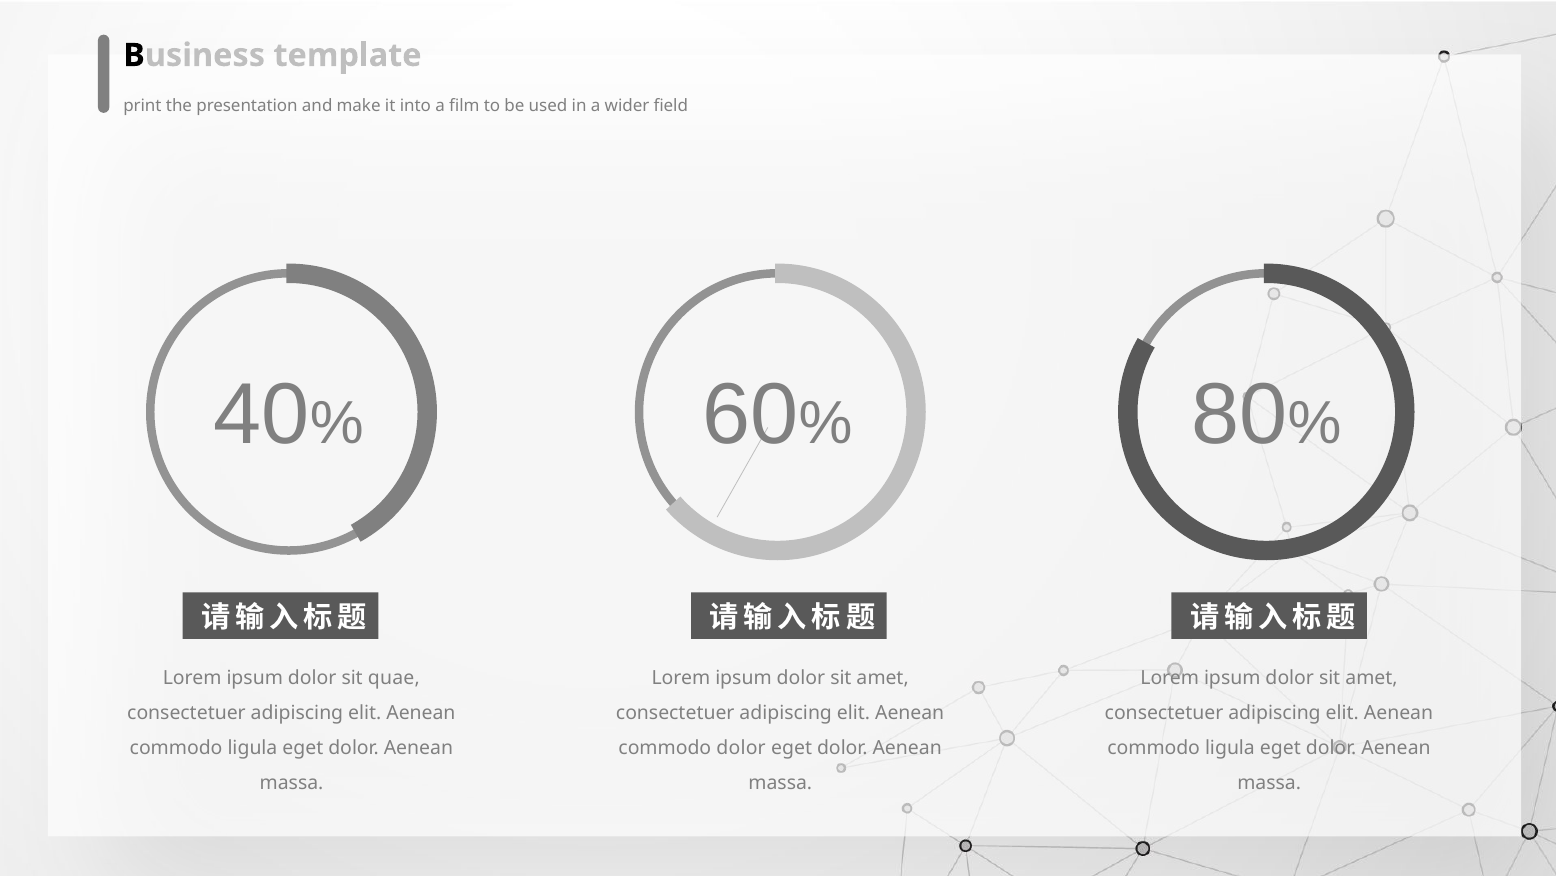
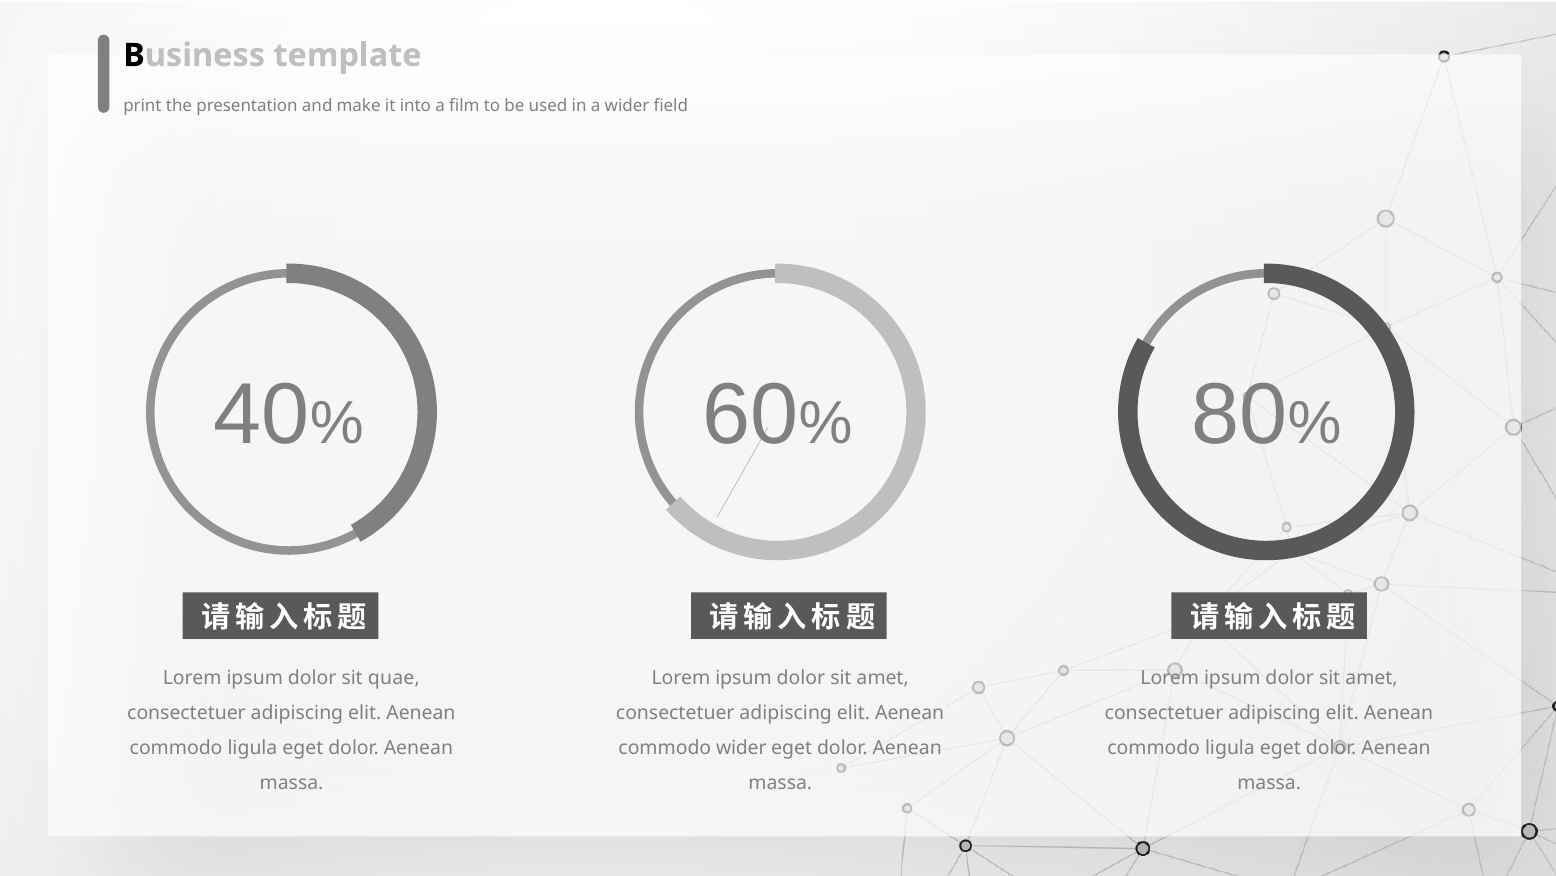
commodo dolor: dolor -> wider
